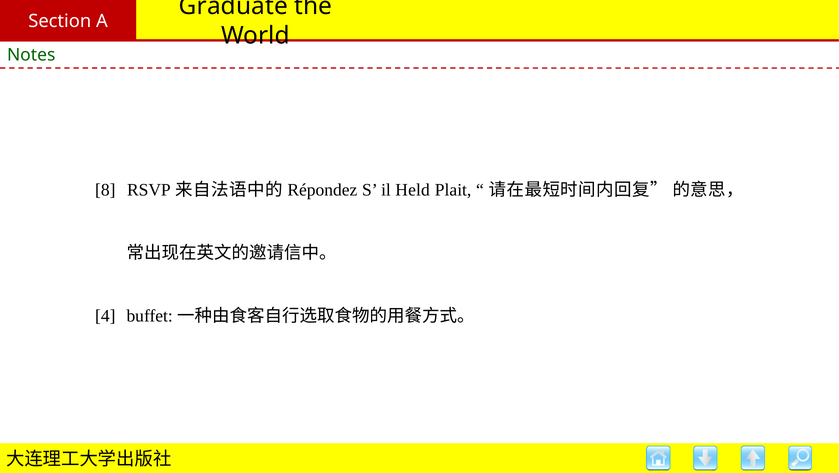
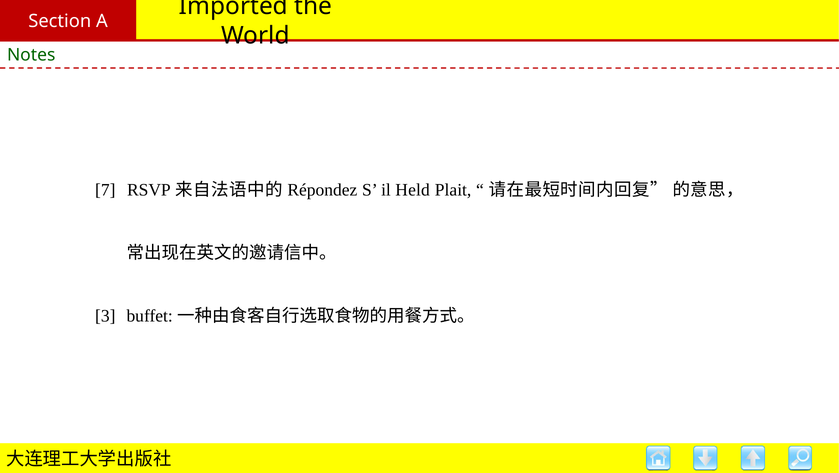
Graduate: Graduate -> Imported
8: 8 -> 7
4: 4 -> 3
